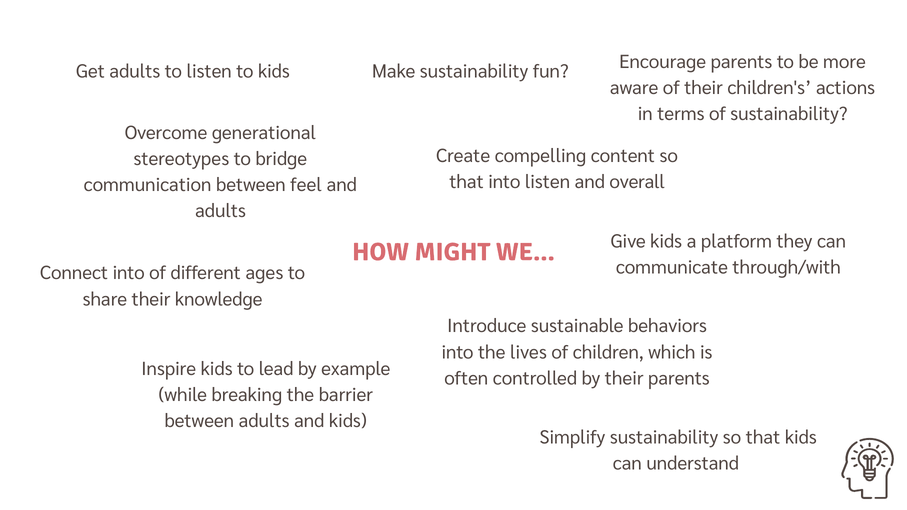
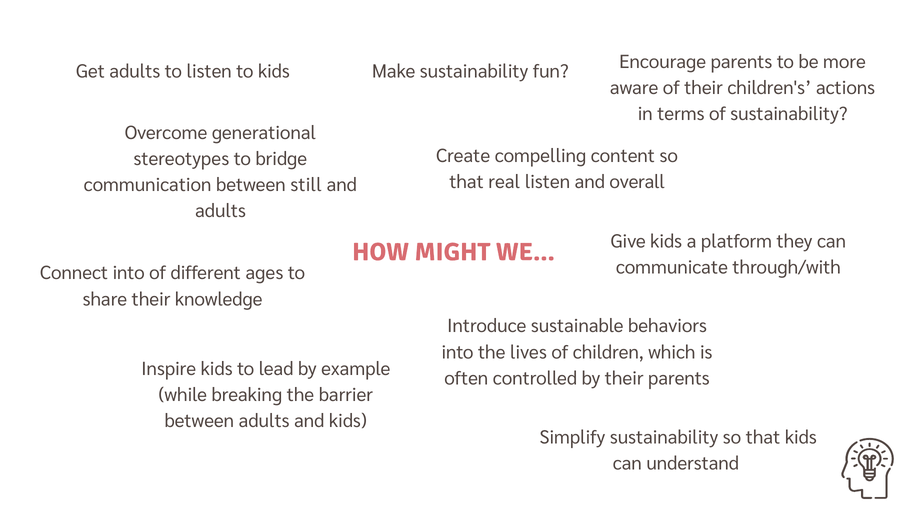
that into: into -> real
feel: feel -> still
